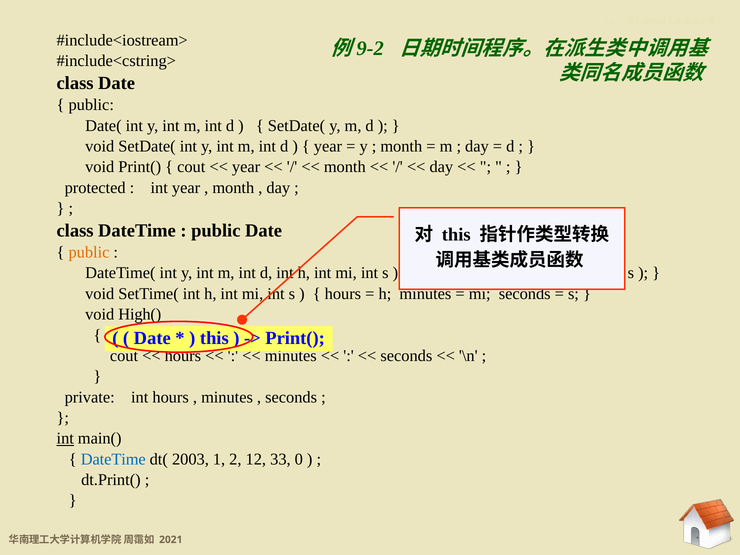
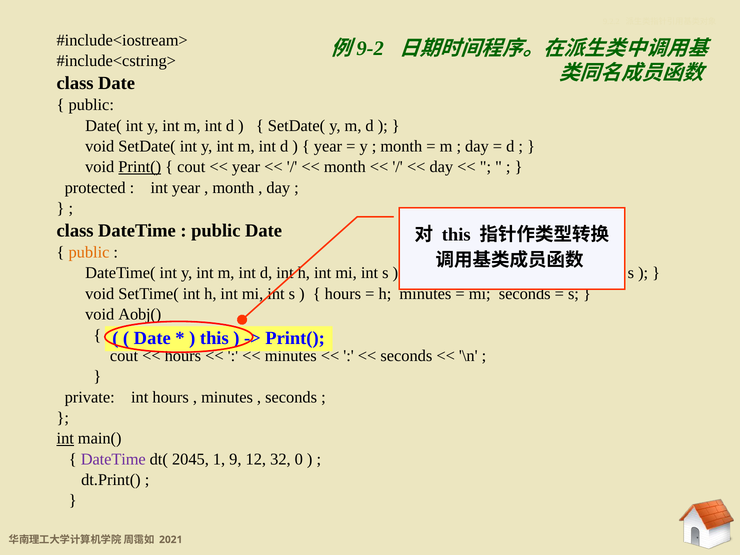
Print( at (140, 167) underline: none -> present
High(: High( -> Aobj(
DateTime at (113, 459) colour: blue -> purple
2003: 2003 -> 2045
2: 2 -> 9
33: 33 -> 32
